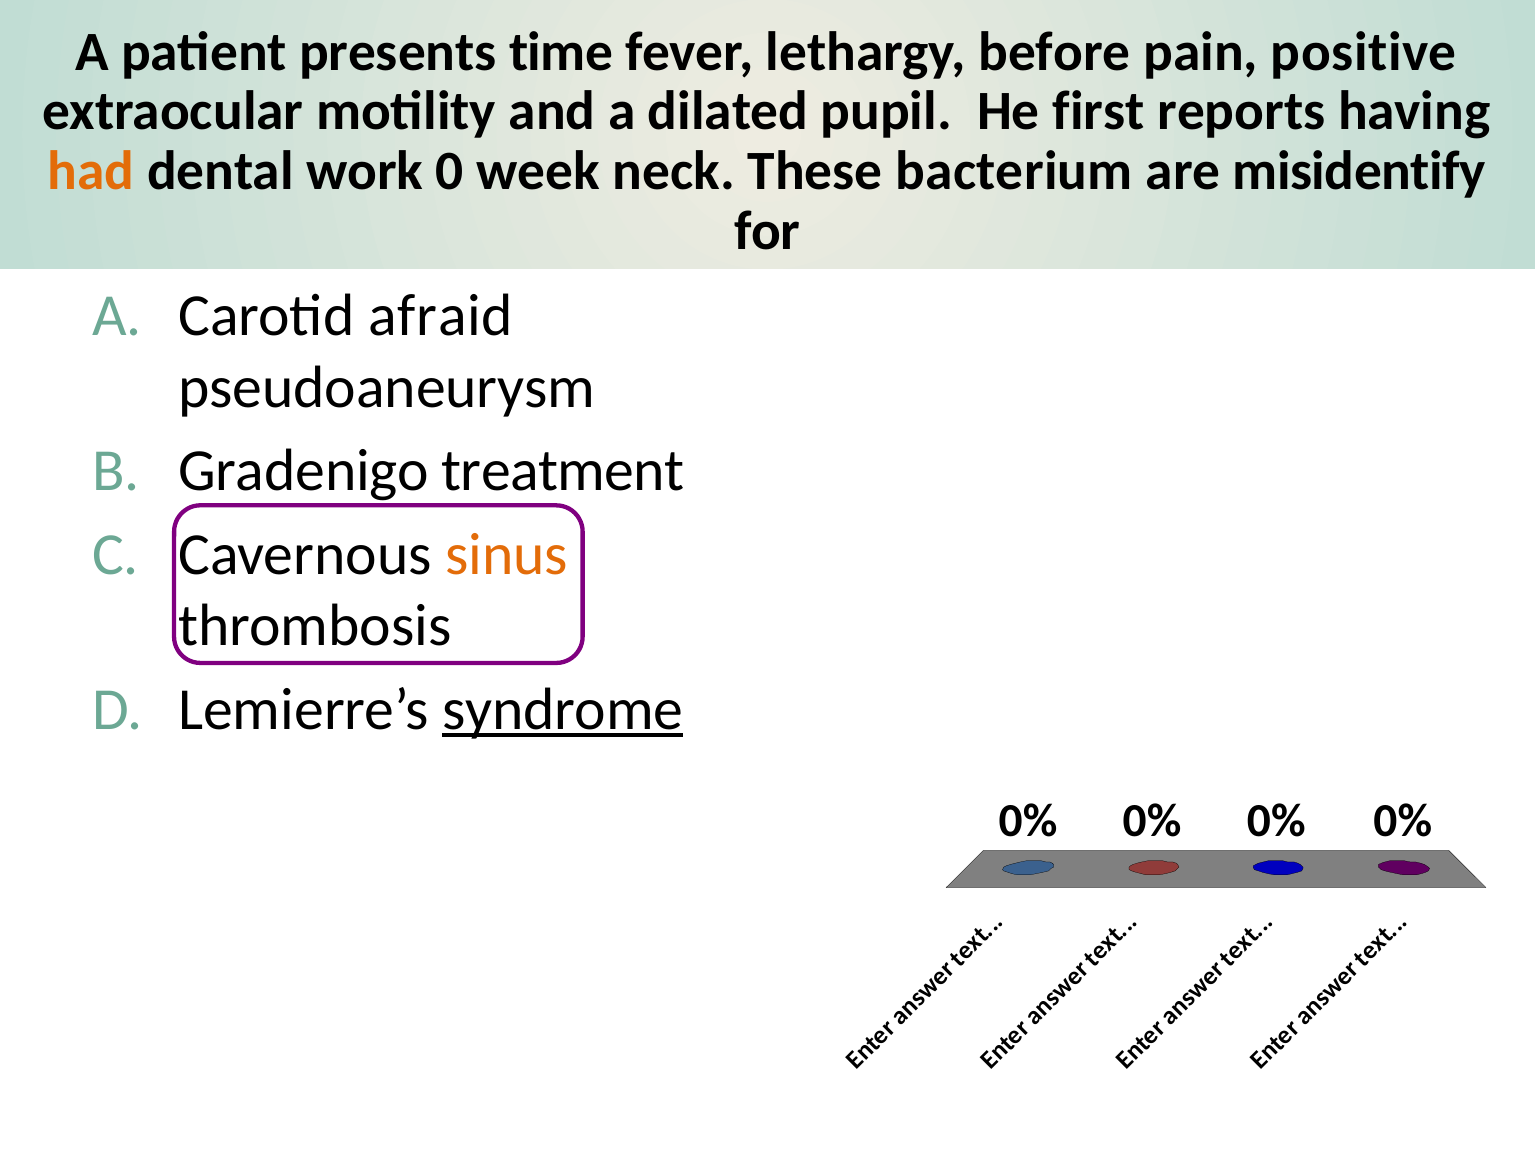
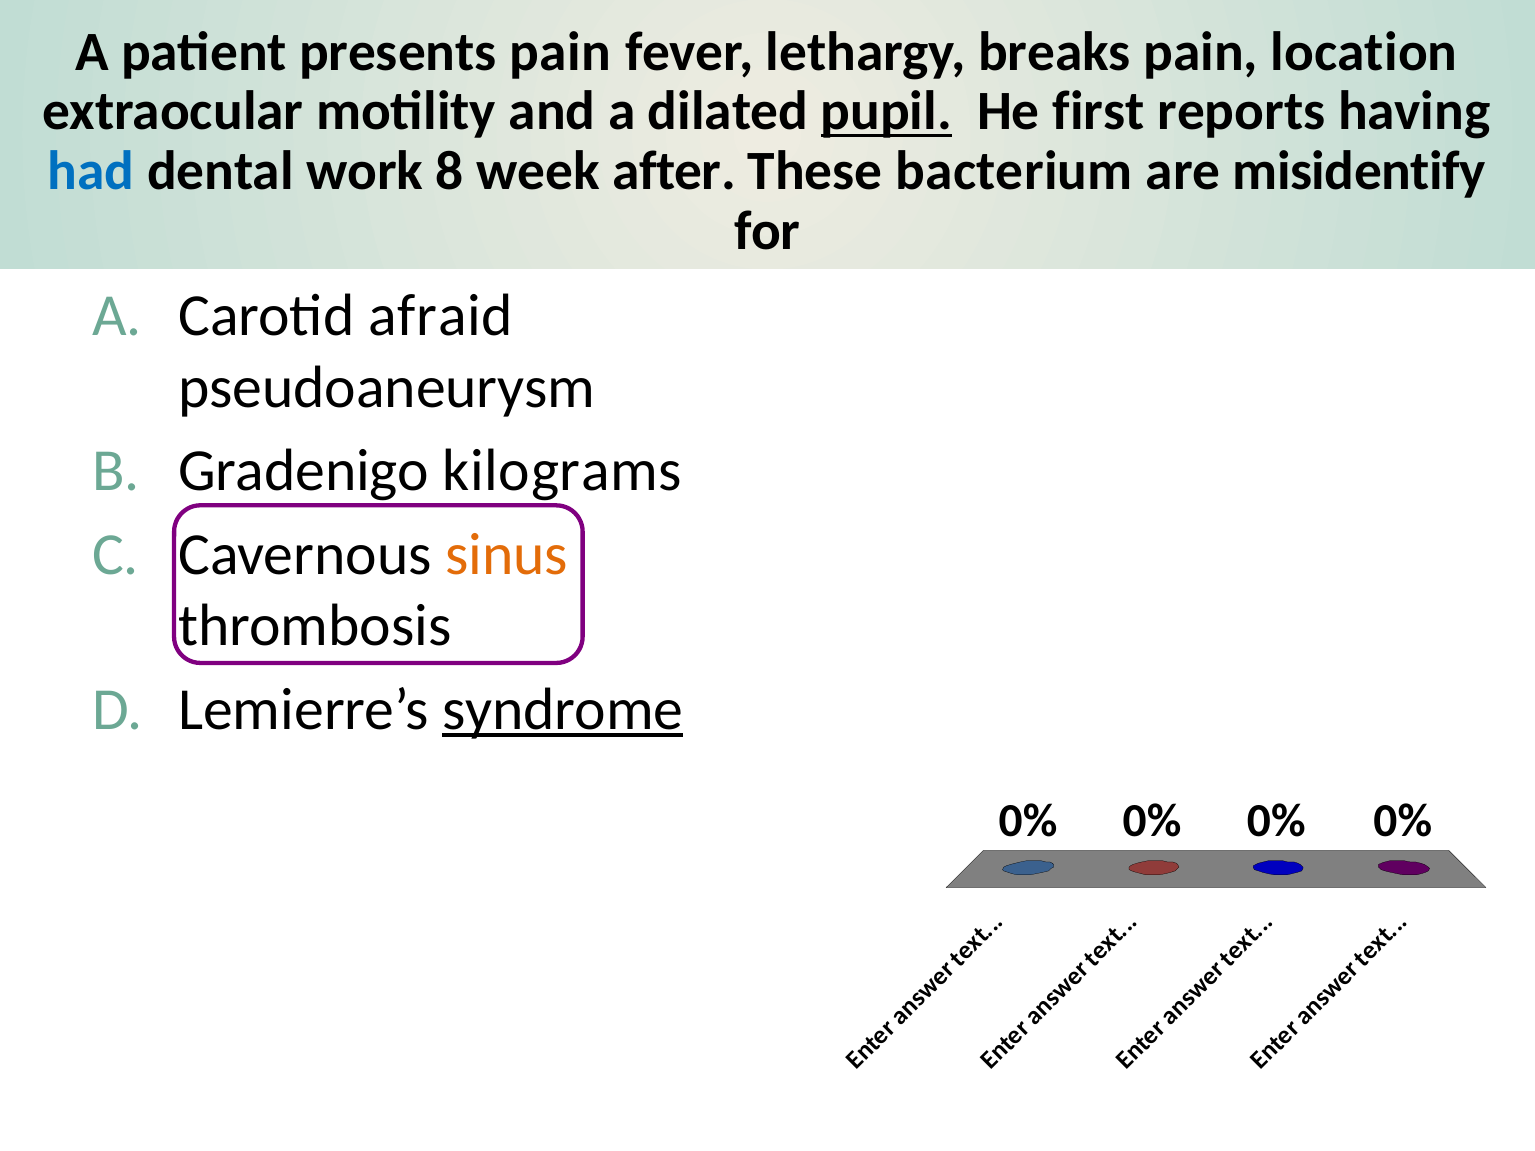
presents time: time -> pain
before: before -> breaks
positive: positive -> location
pupil underline: none -> present
had colour: orange -> blue
0: 0 -> 8
neck: neck -> after
treatment: treatment -> kilograms
